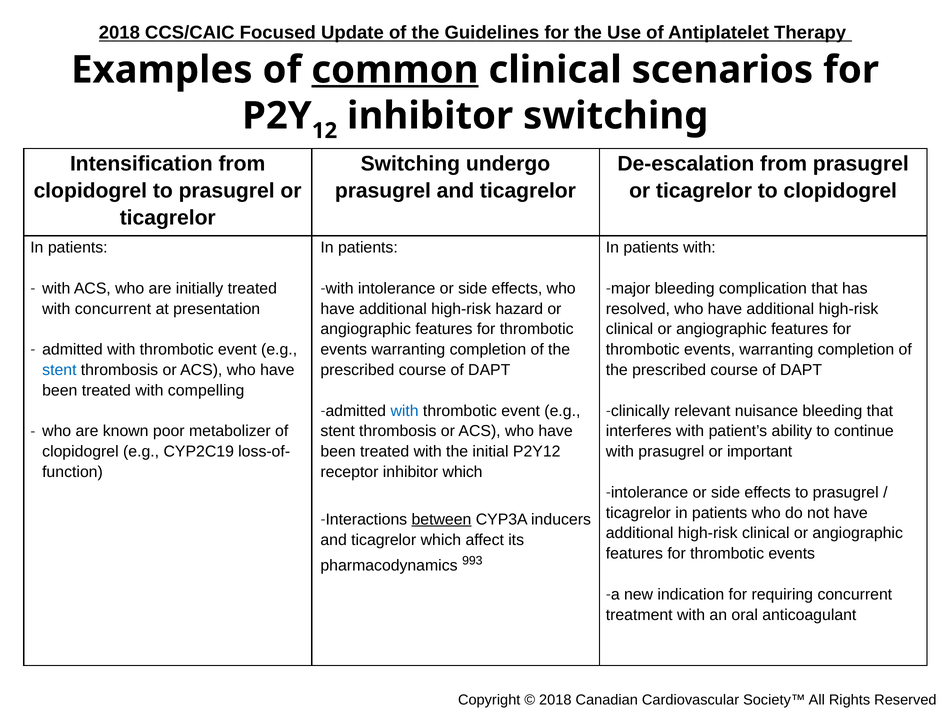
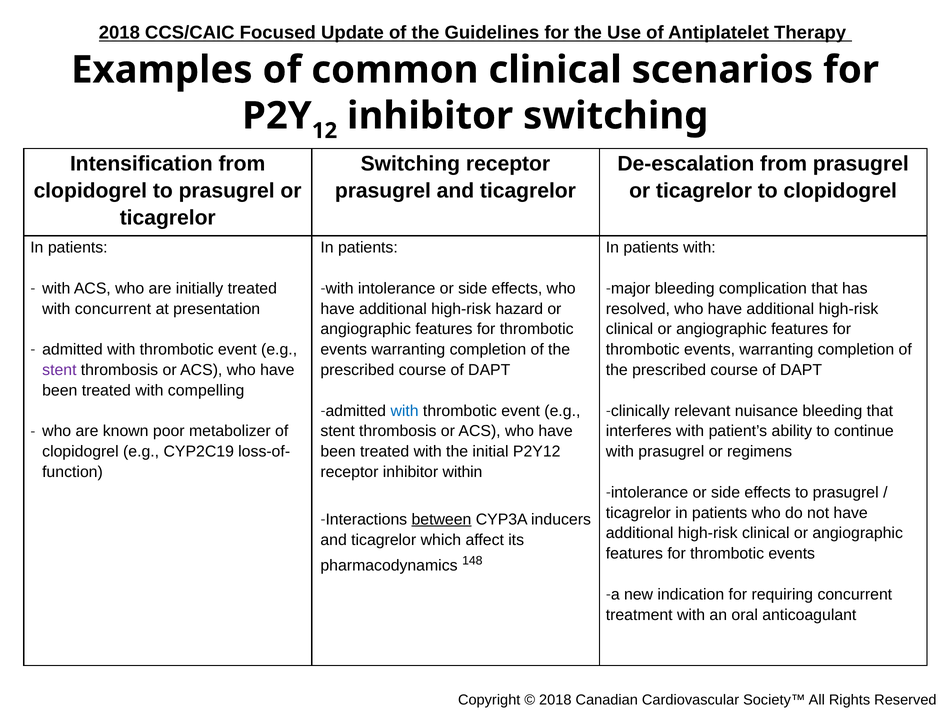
common underline: present -> none
Switching undergo: undergo -> receptor
stent at (59, 370) colour: blue -> purple
important: important -> regimens
inhibitor which: which -> within
993: 993 -> 148
